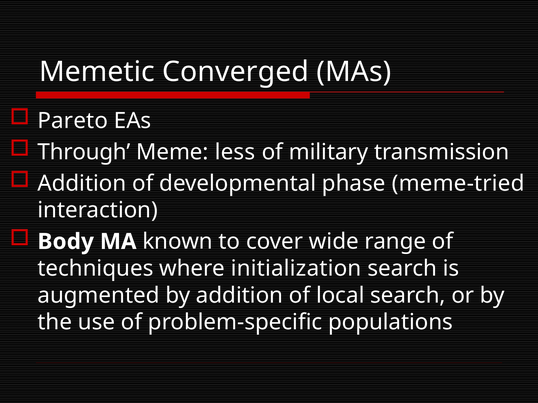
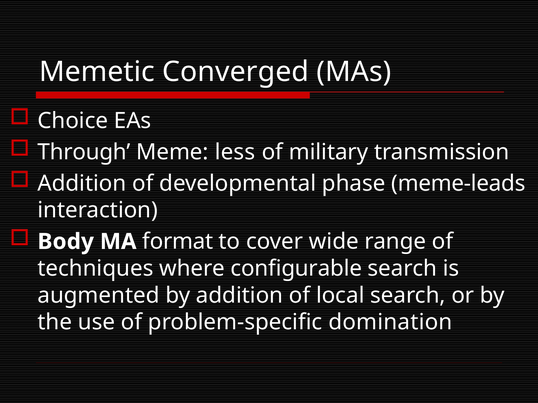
Pareto: Pareto -> Choice
meme-tried: meme-tried -> meme-leads
known: known -> format
initialization: initialization -> configurable
populations: populations -> domination
